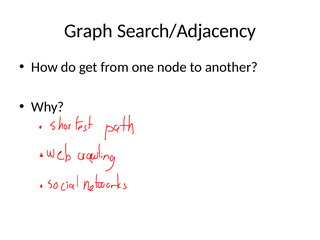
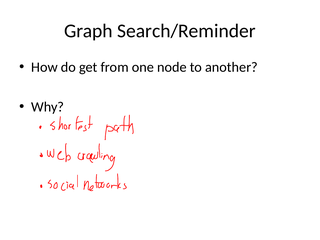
Search/Adjacency: Search/Adjacency -> Search/Reminder
